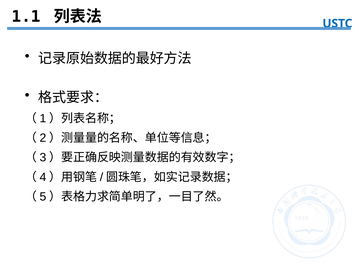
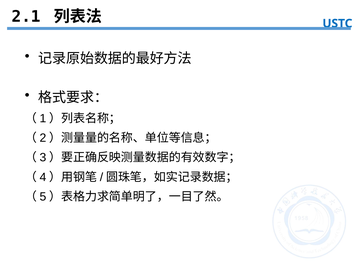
1.1: 1.1 -> 2.1
